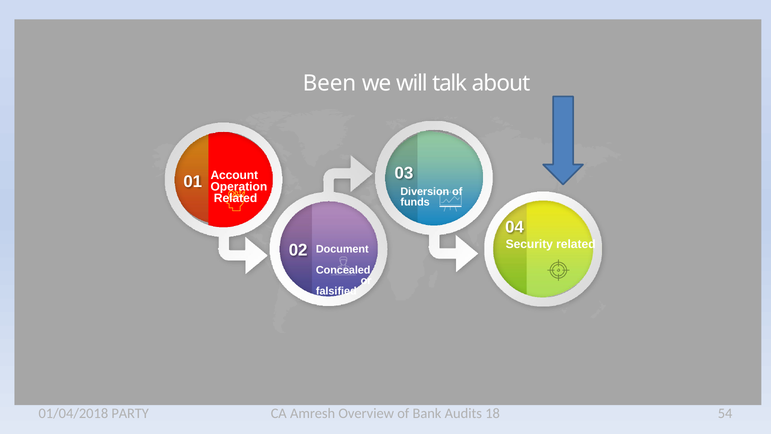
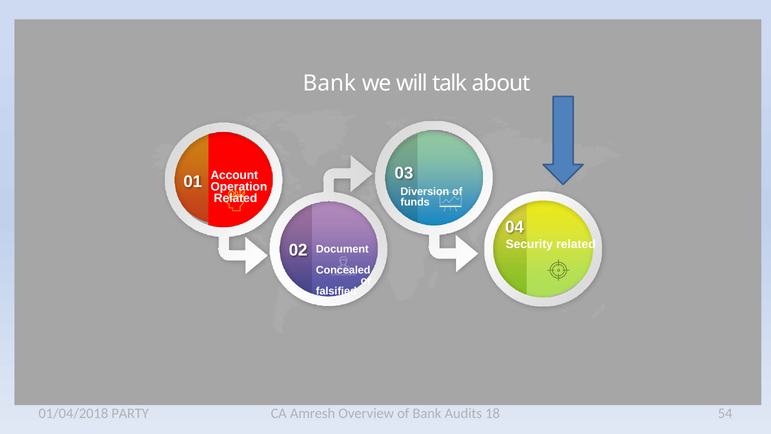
Been at (329, 83): Been -> Bank
